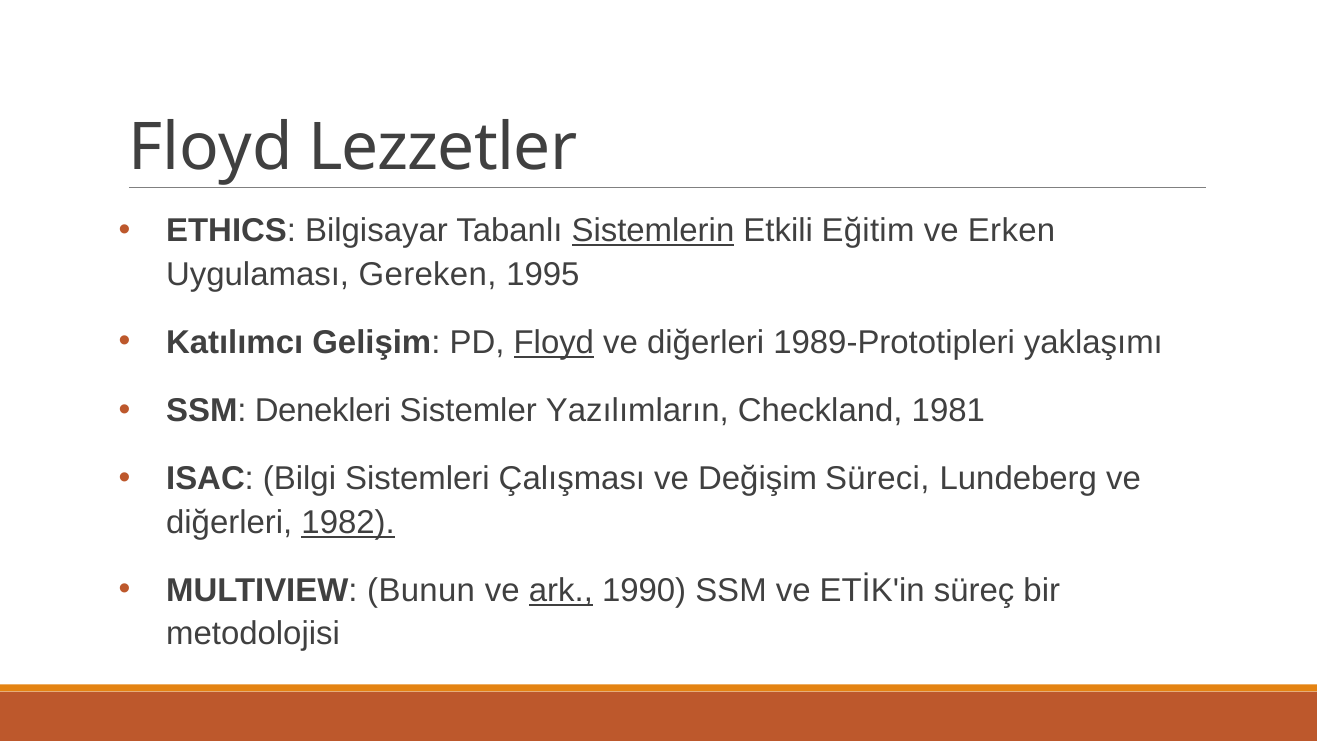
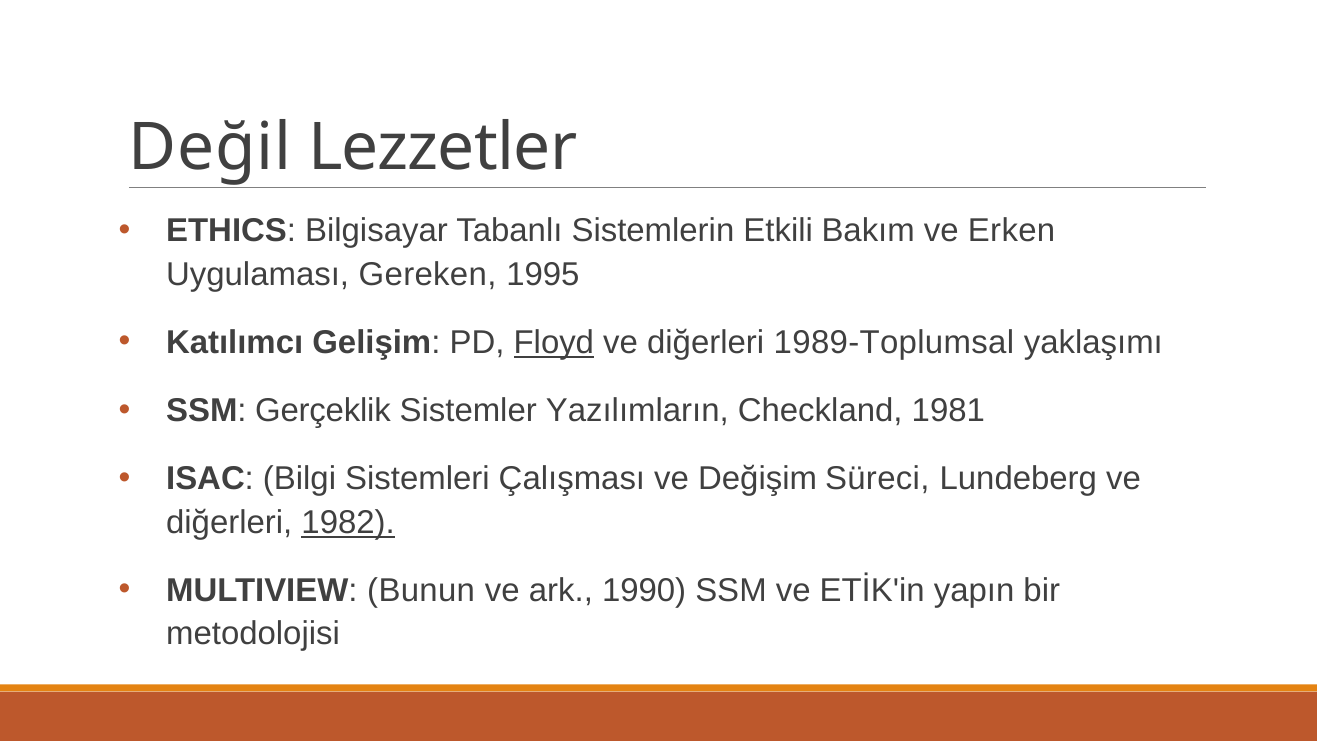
Floyd at (210, 148): Floyd -> Değil
Sistemlerin underline: present -> none
Eğitim: Eğitim -> Bakım
1989-Prototipleri: 1989-Prototipleri -> 1989-Toplumsal
Denekleri: Denekleri -> Gerçeklik
ark underline: present -> none
süreç: süreç -> yapın
